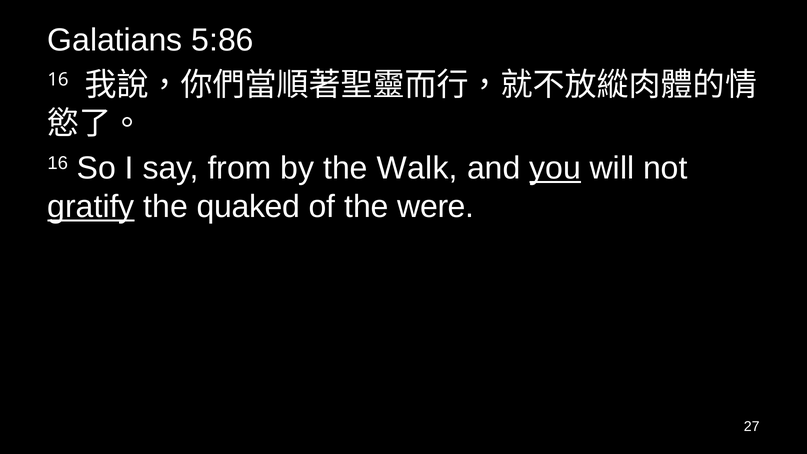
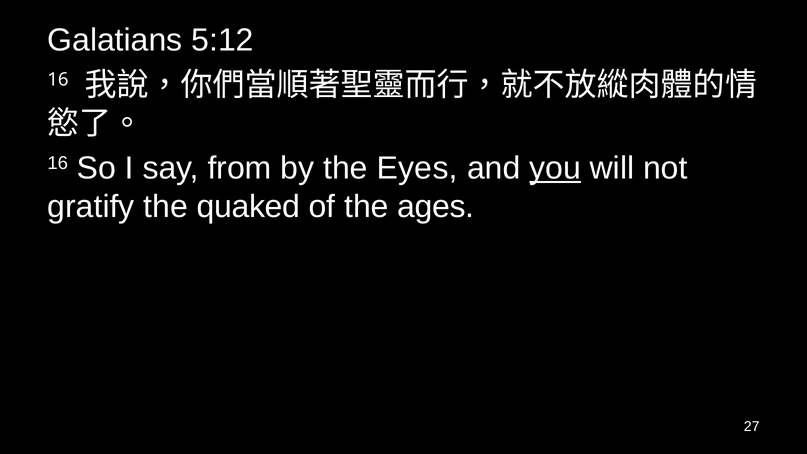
5:86: 5:86 -> 5:12
Walk: Walk -> Eyes
gratify underline: present -> none
were: were -> ages
